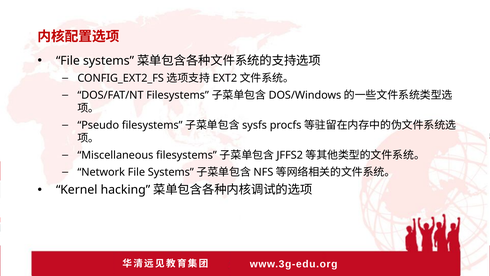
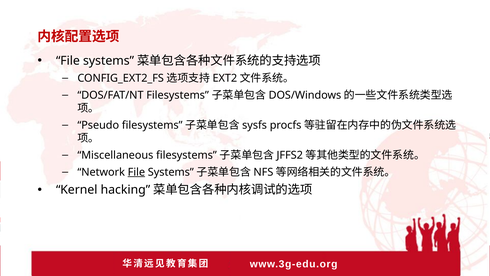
File at (136, 172) underline: none -> present
